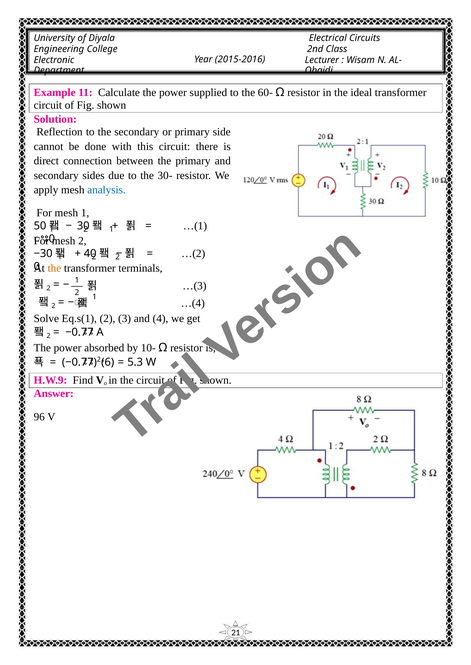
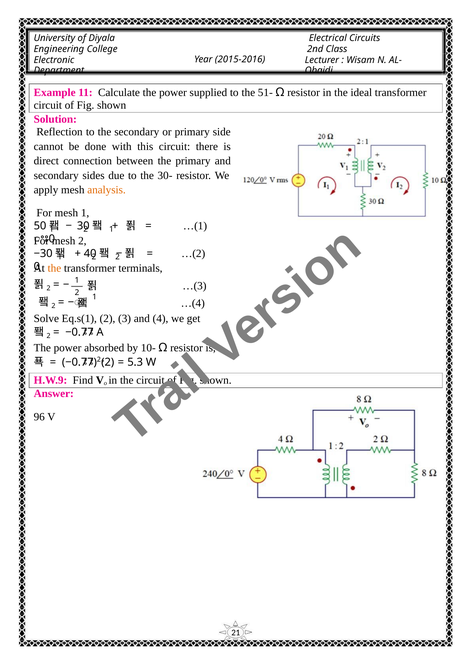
60-: 60- -> 51-
analysis colour: blue -> orange
6 at (109, 363): 6 -> 2
